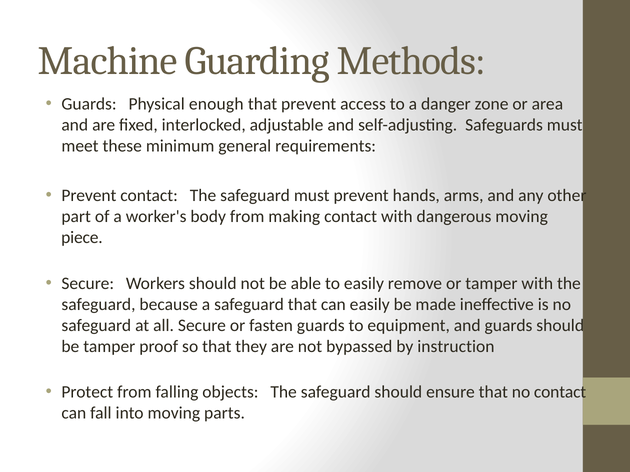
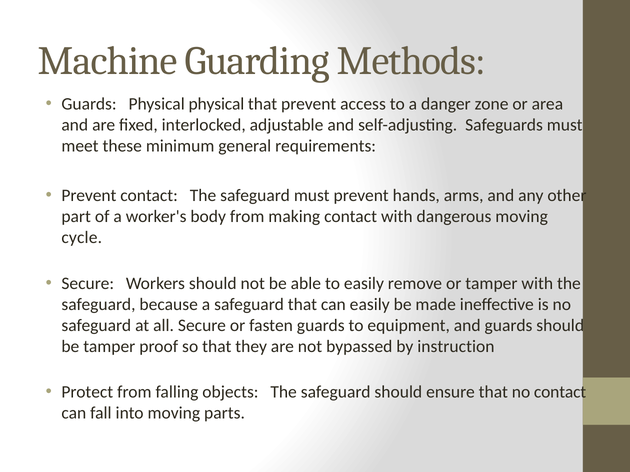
Physical enough: enough -> physical
piece: piece -> cycle
